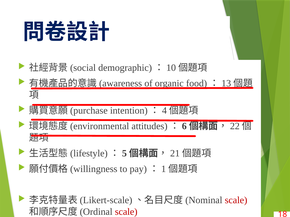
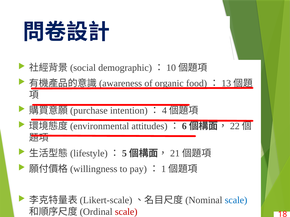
scale at (236, 201) colour: red -> blue
